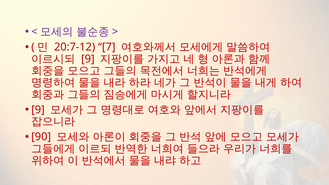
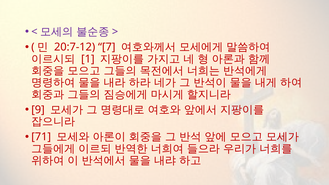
9 at (88, 59): 9 -> 1
90: 90 -> 71
